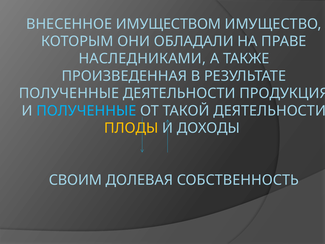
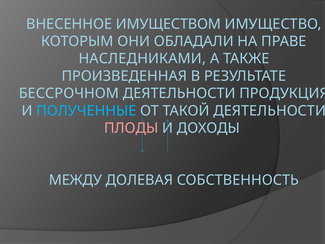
ПОЛУЧЕННЫЕ at (69, 93): ПОЛУЧЕННЫЕ -> БЕССРОЧНОМ
ПЛОДЫ colour: yellow -> pink
СВОИМ: СВОИМ -> МЕЖДУ
